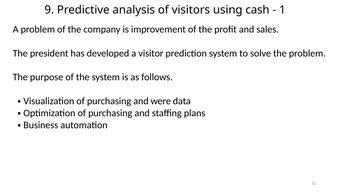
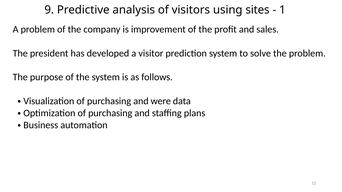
cash: cash -> sites
